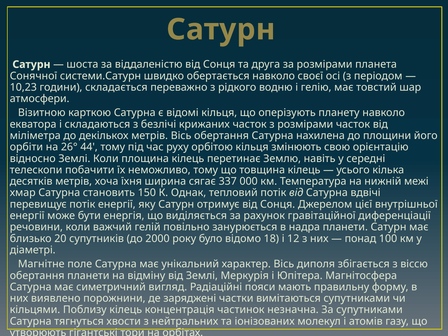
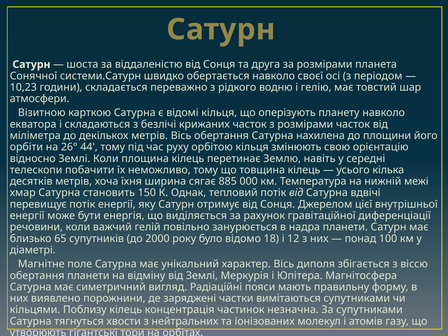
337: 337 -> 885
20: 20 -> 65
